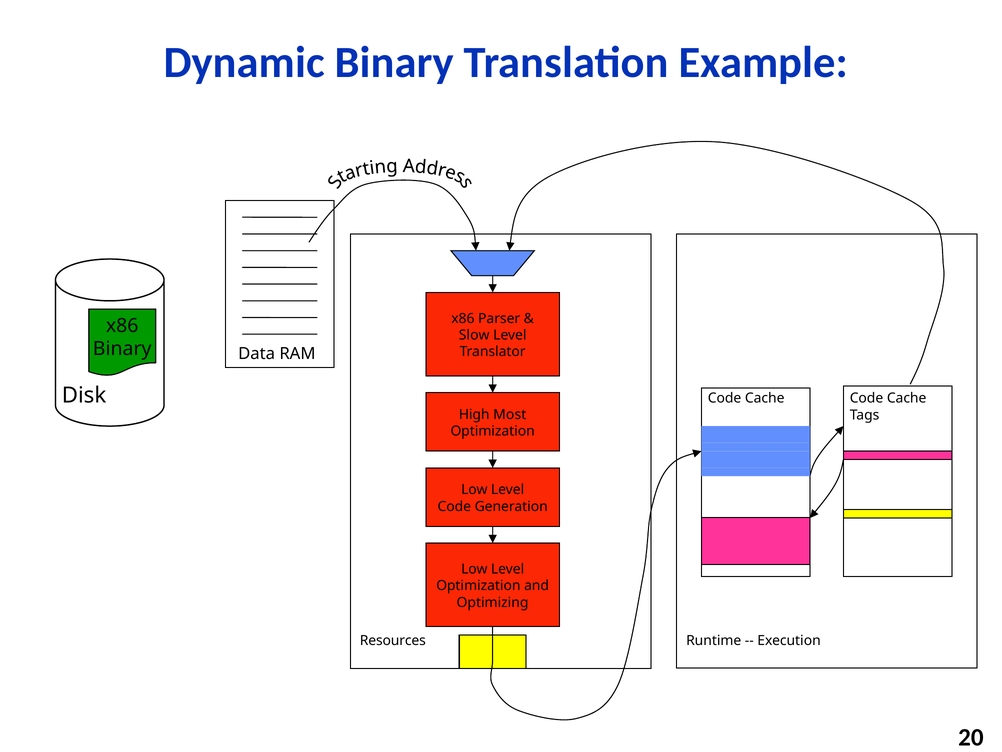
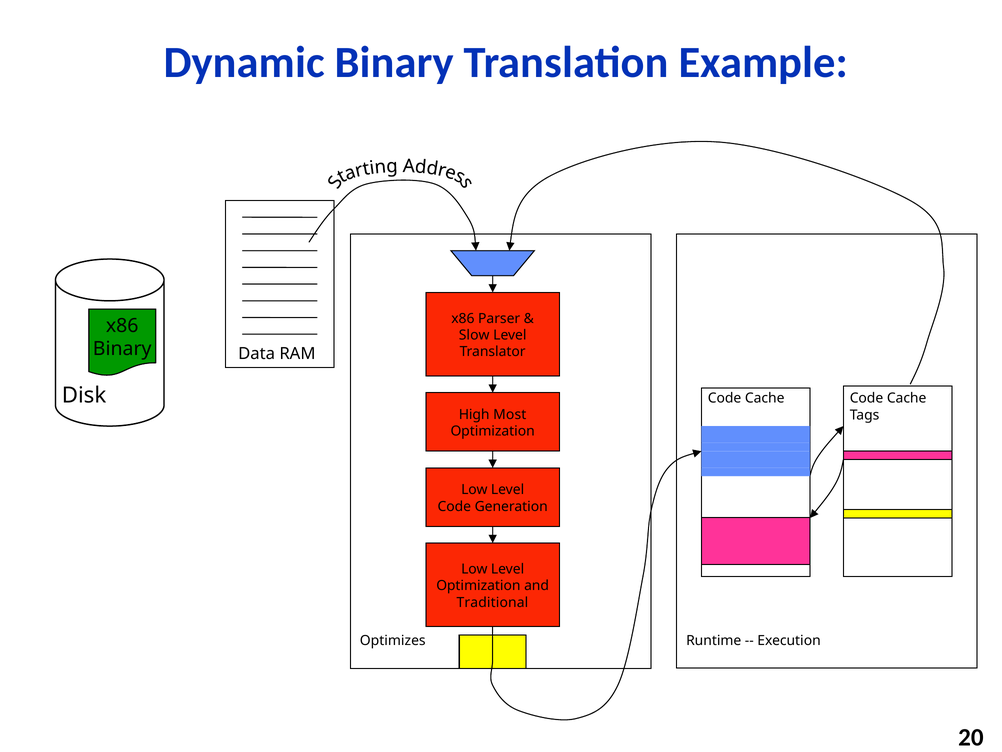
Optimizing: Optimizing -> Traditional
Resources: Resources -> Optimizes
